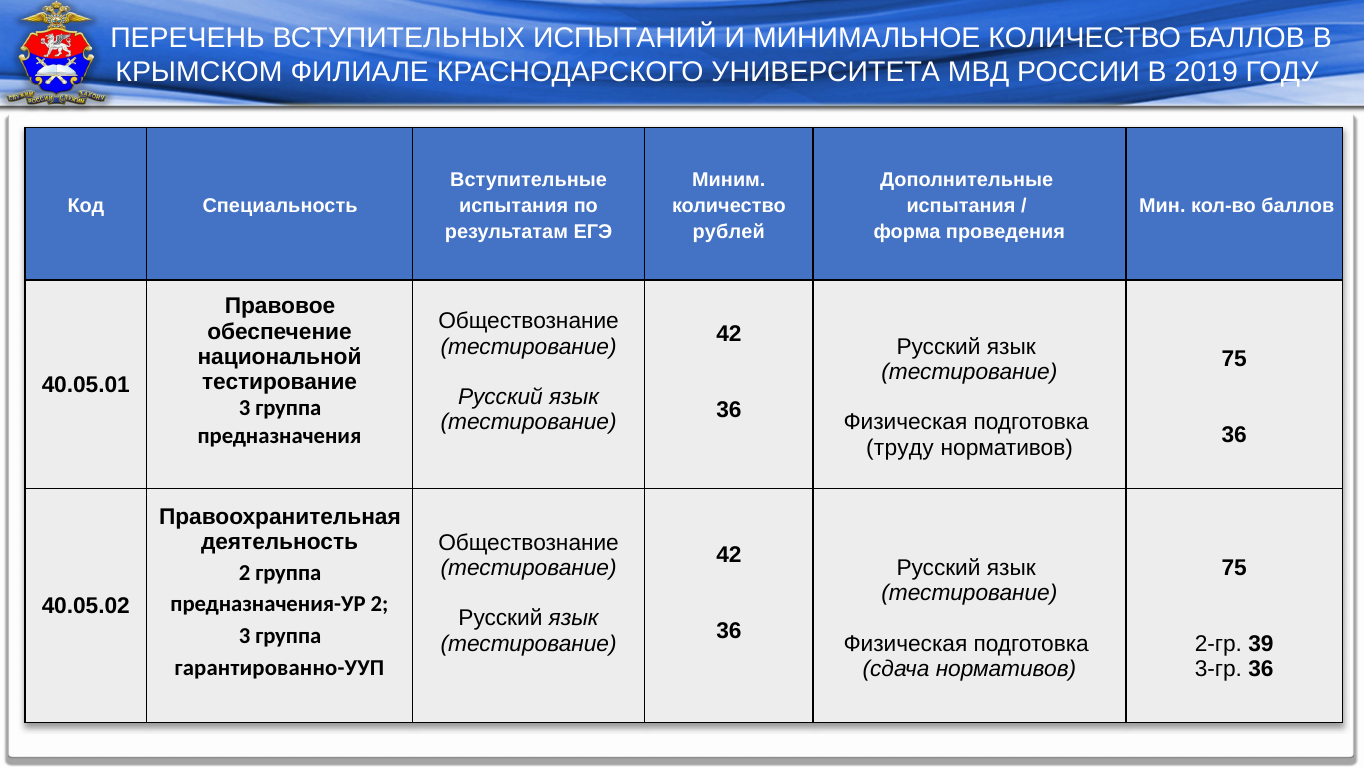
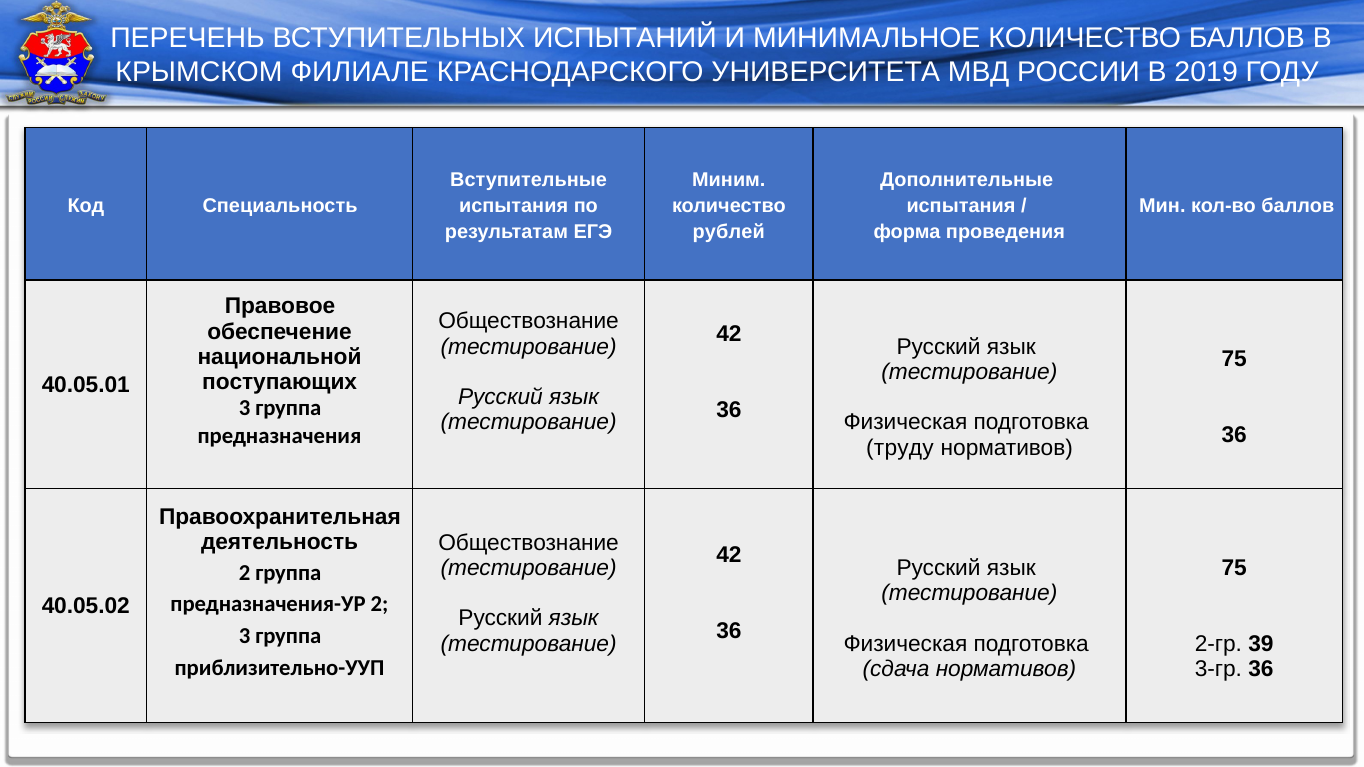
тестирование at (280, 382): тестирование -> поступающих
гарантированно-УУП: гарантированно-УУП -> приблизительно-УУП
